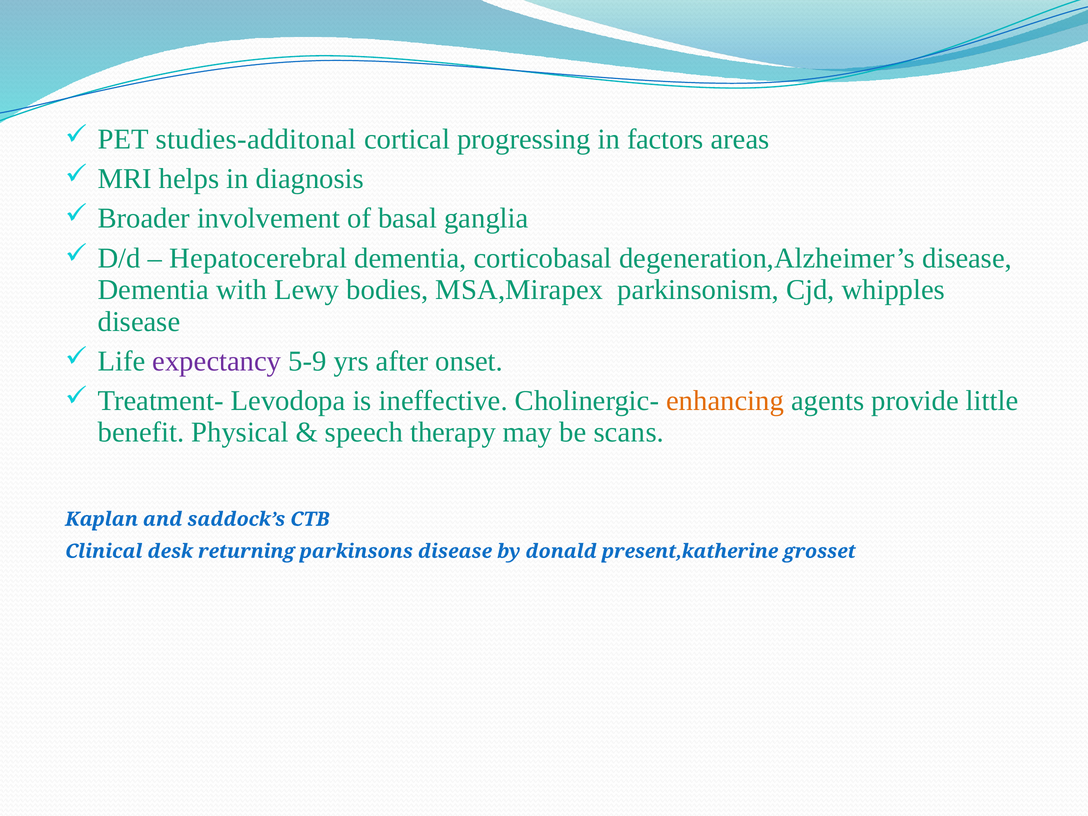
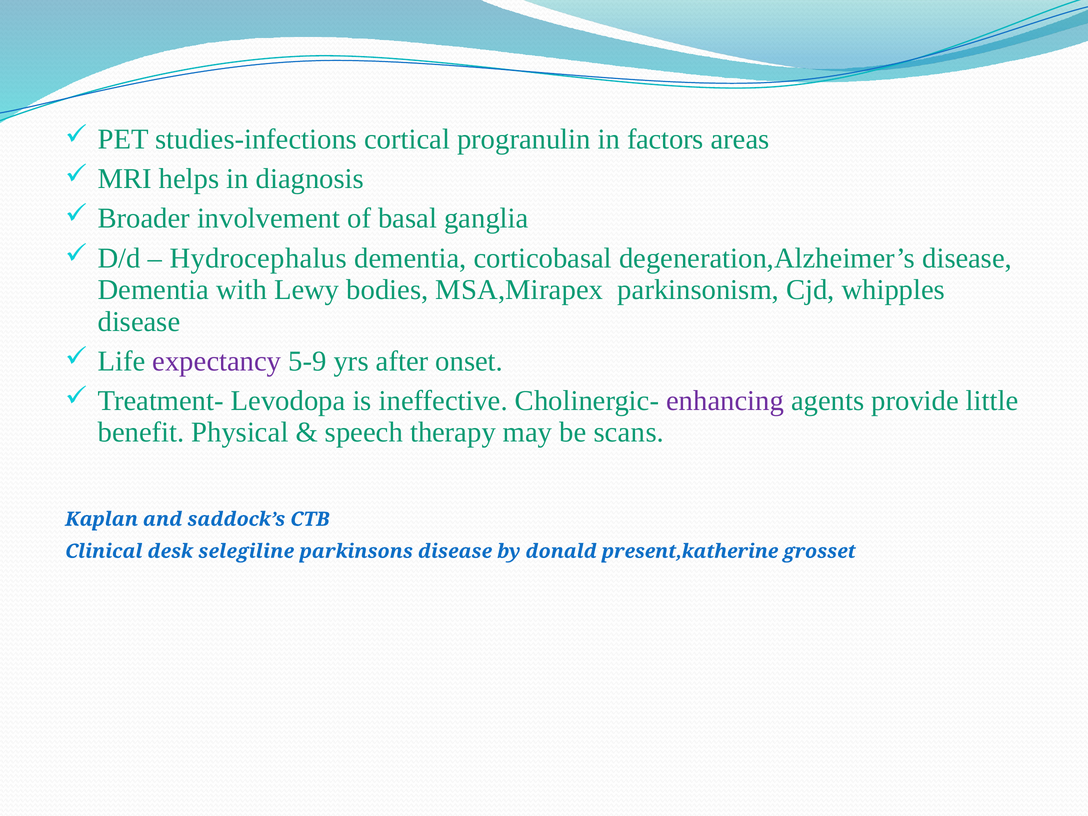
studies-additonal: studies-additonal -> studies-infections
progressing: progressing -> progranulin
Hepatocerebral: Hepatocerebral -> Hydrocephalus
enhancing colour: orange -> purple
returning: returning -> selegiline
